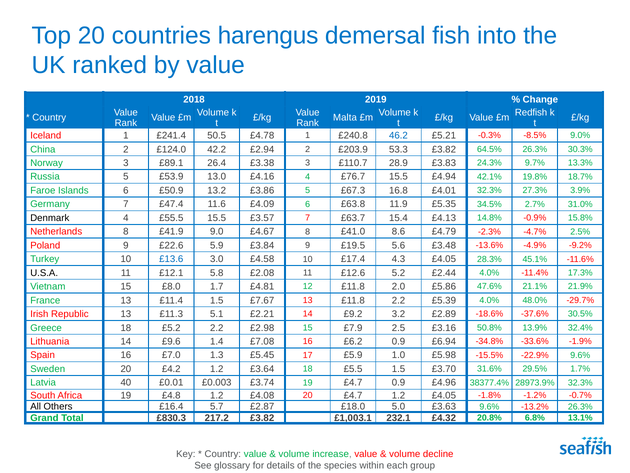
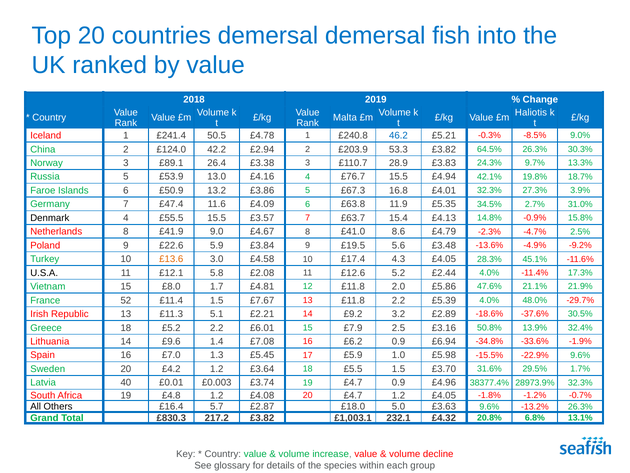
countries harengus: harengus -> demersal
Redfish: Redfish -> Haliotis
£13.6 colour: blue -> orange
France 13: 13 -> 52
£2.98: £2.98 -> £6.01
